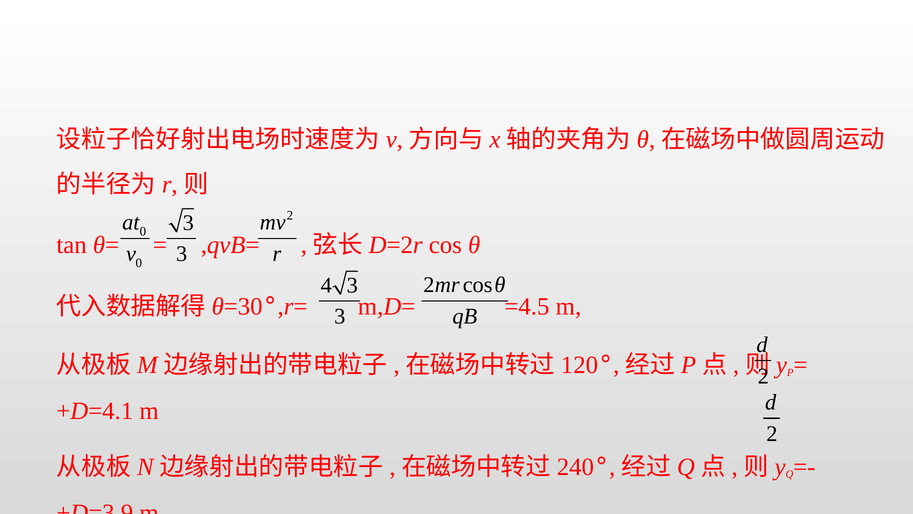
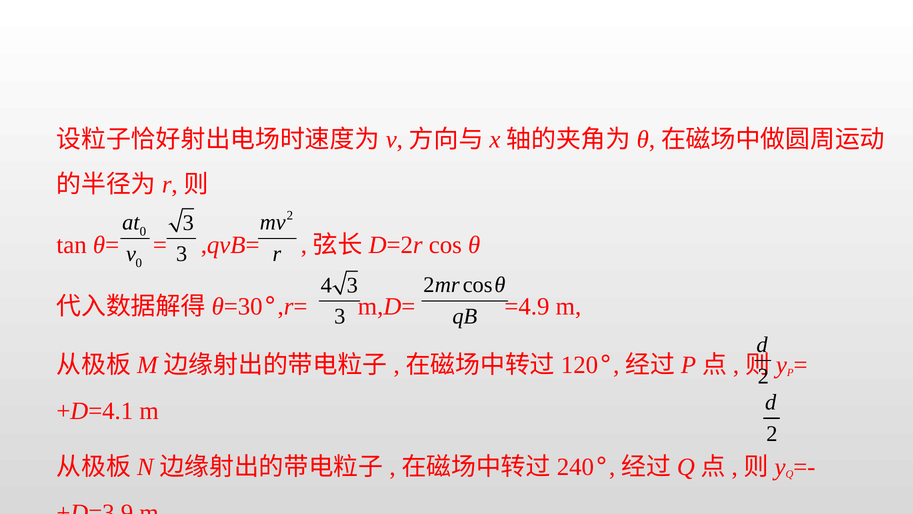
=4.5: =4.5 -> =4.9
